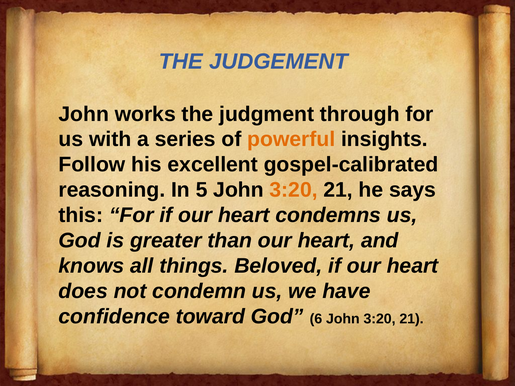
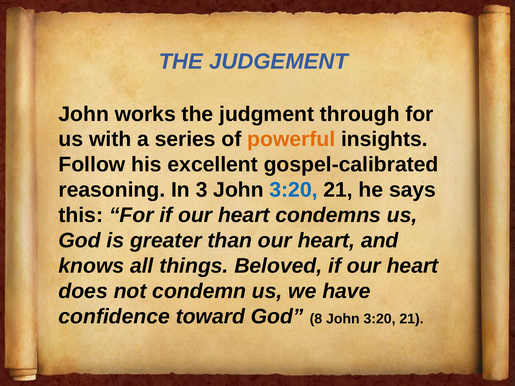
5: 5 -> 3
3:20 at (294, 190) colour: orange -> blue
6: 6 -> 8
